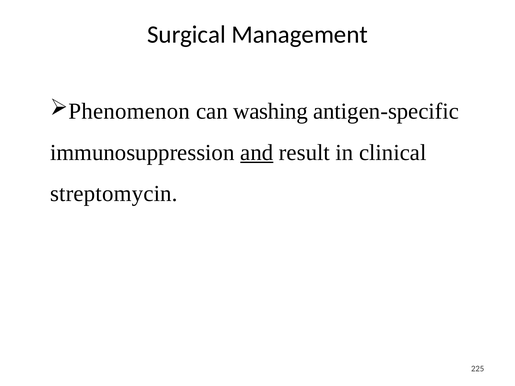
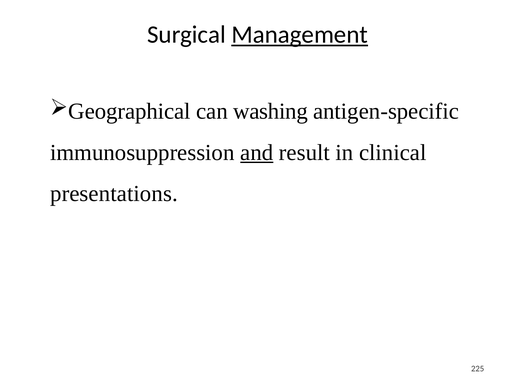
Management underline: none -> present
Phenomenon: Phenomenon -> Geographical
streptomycin: streptomycin -> presentations
